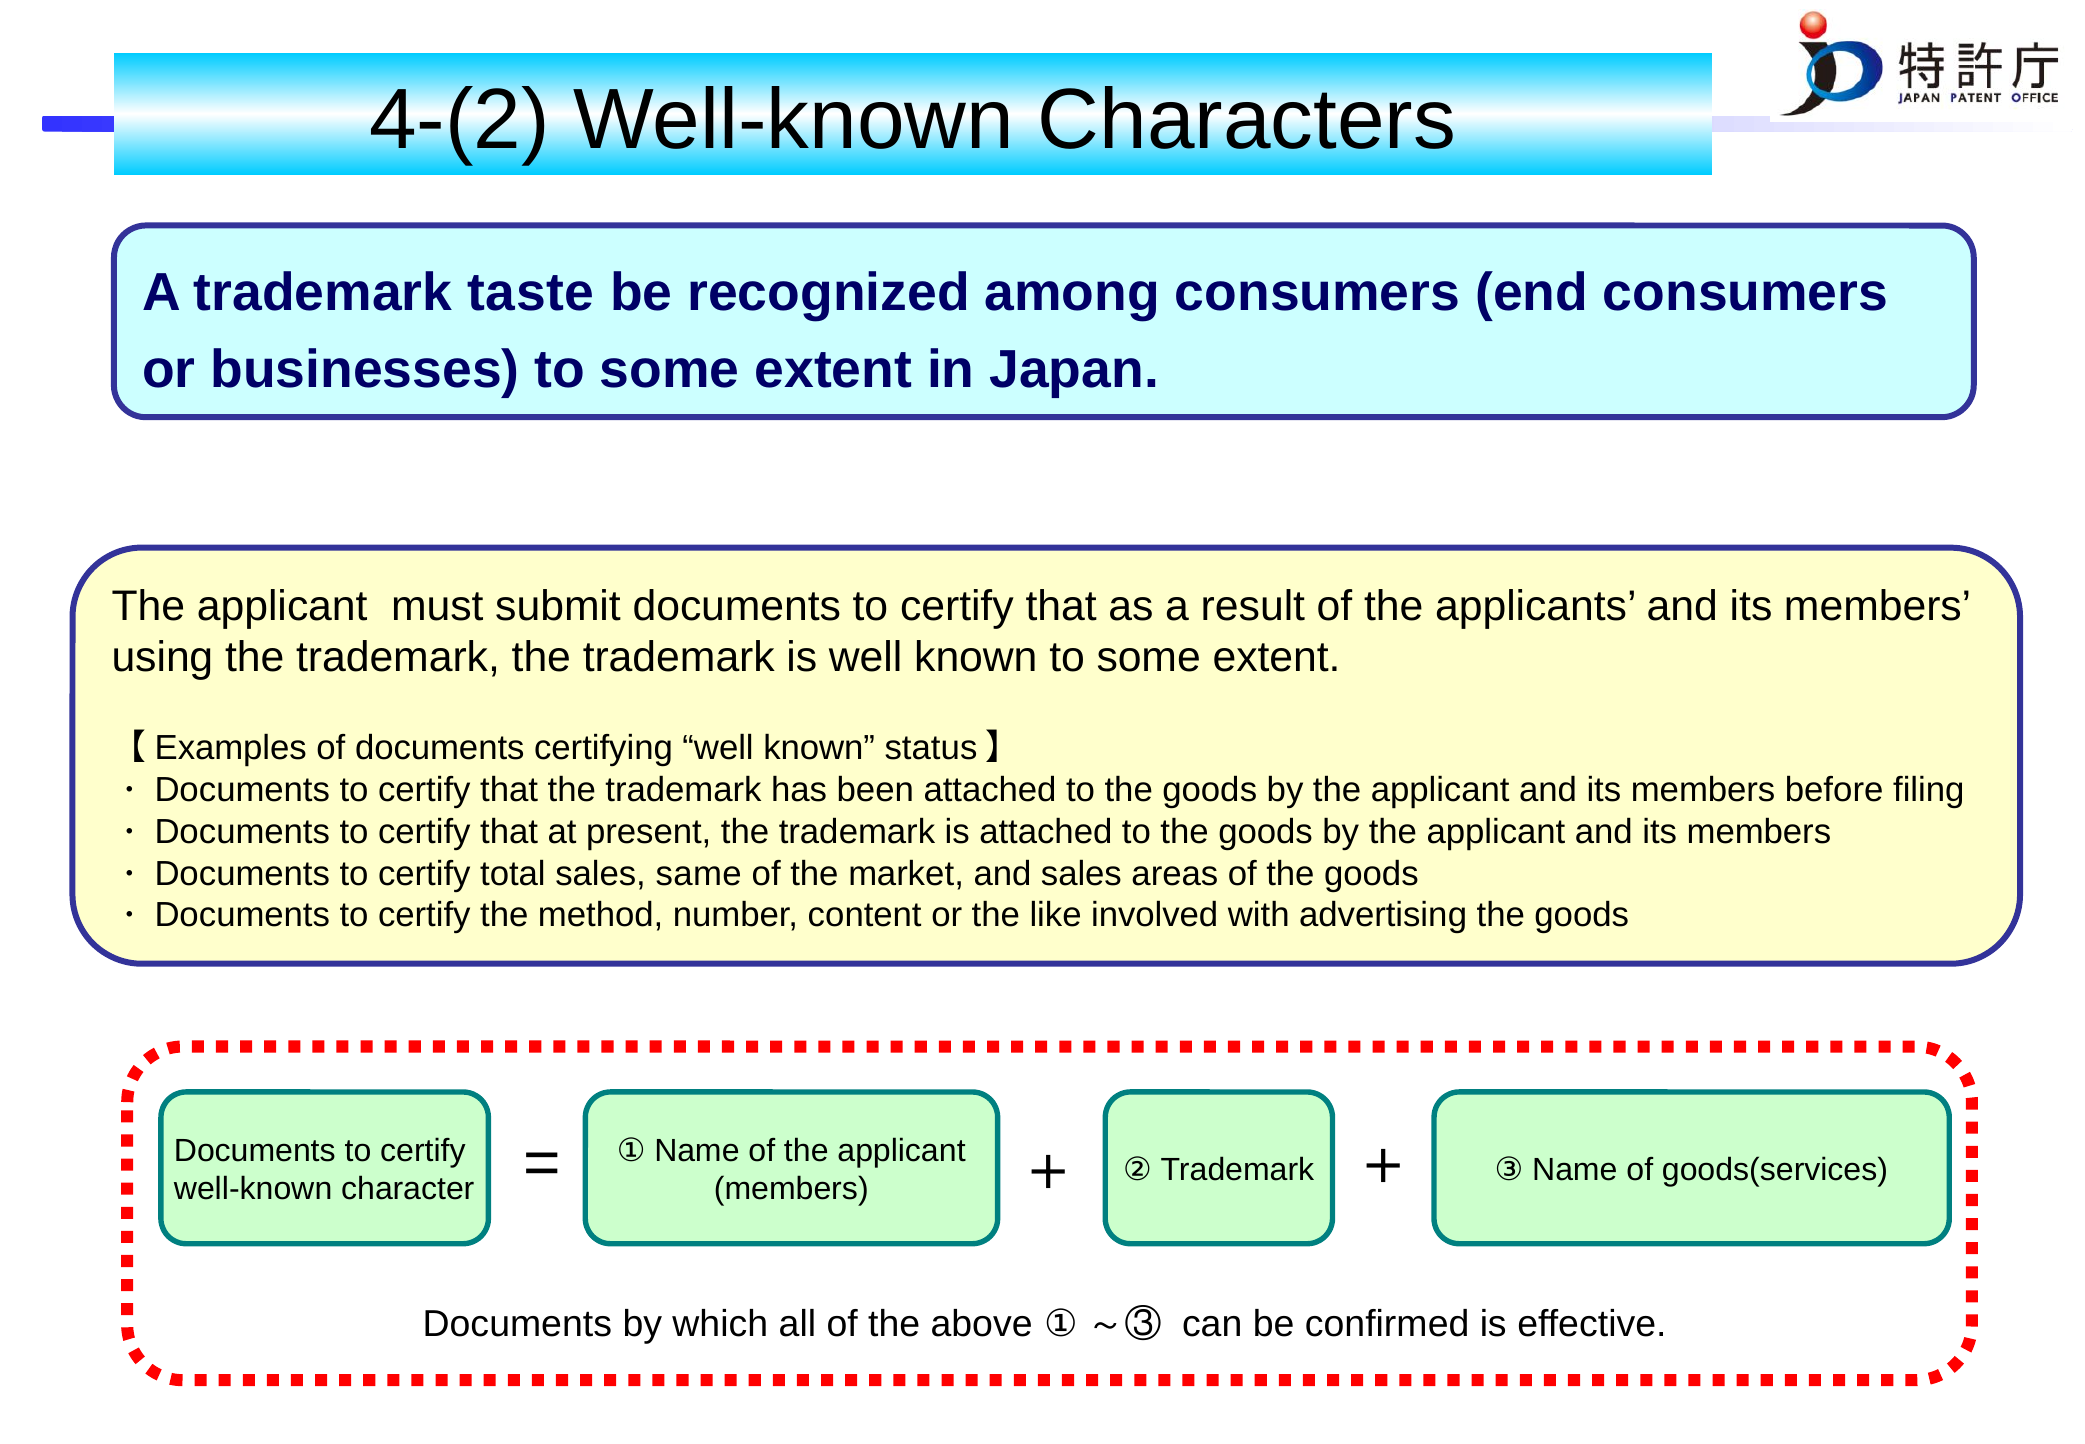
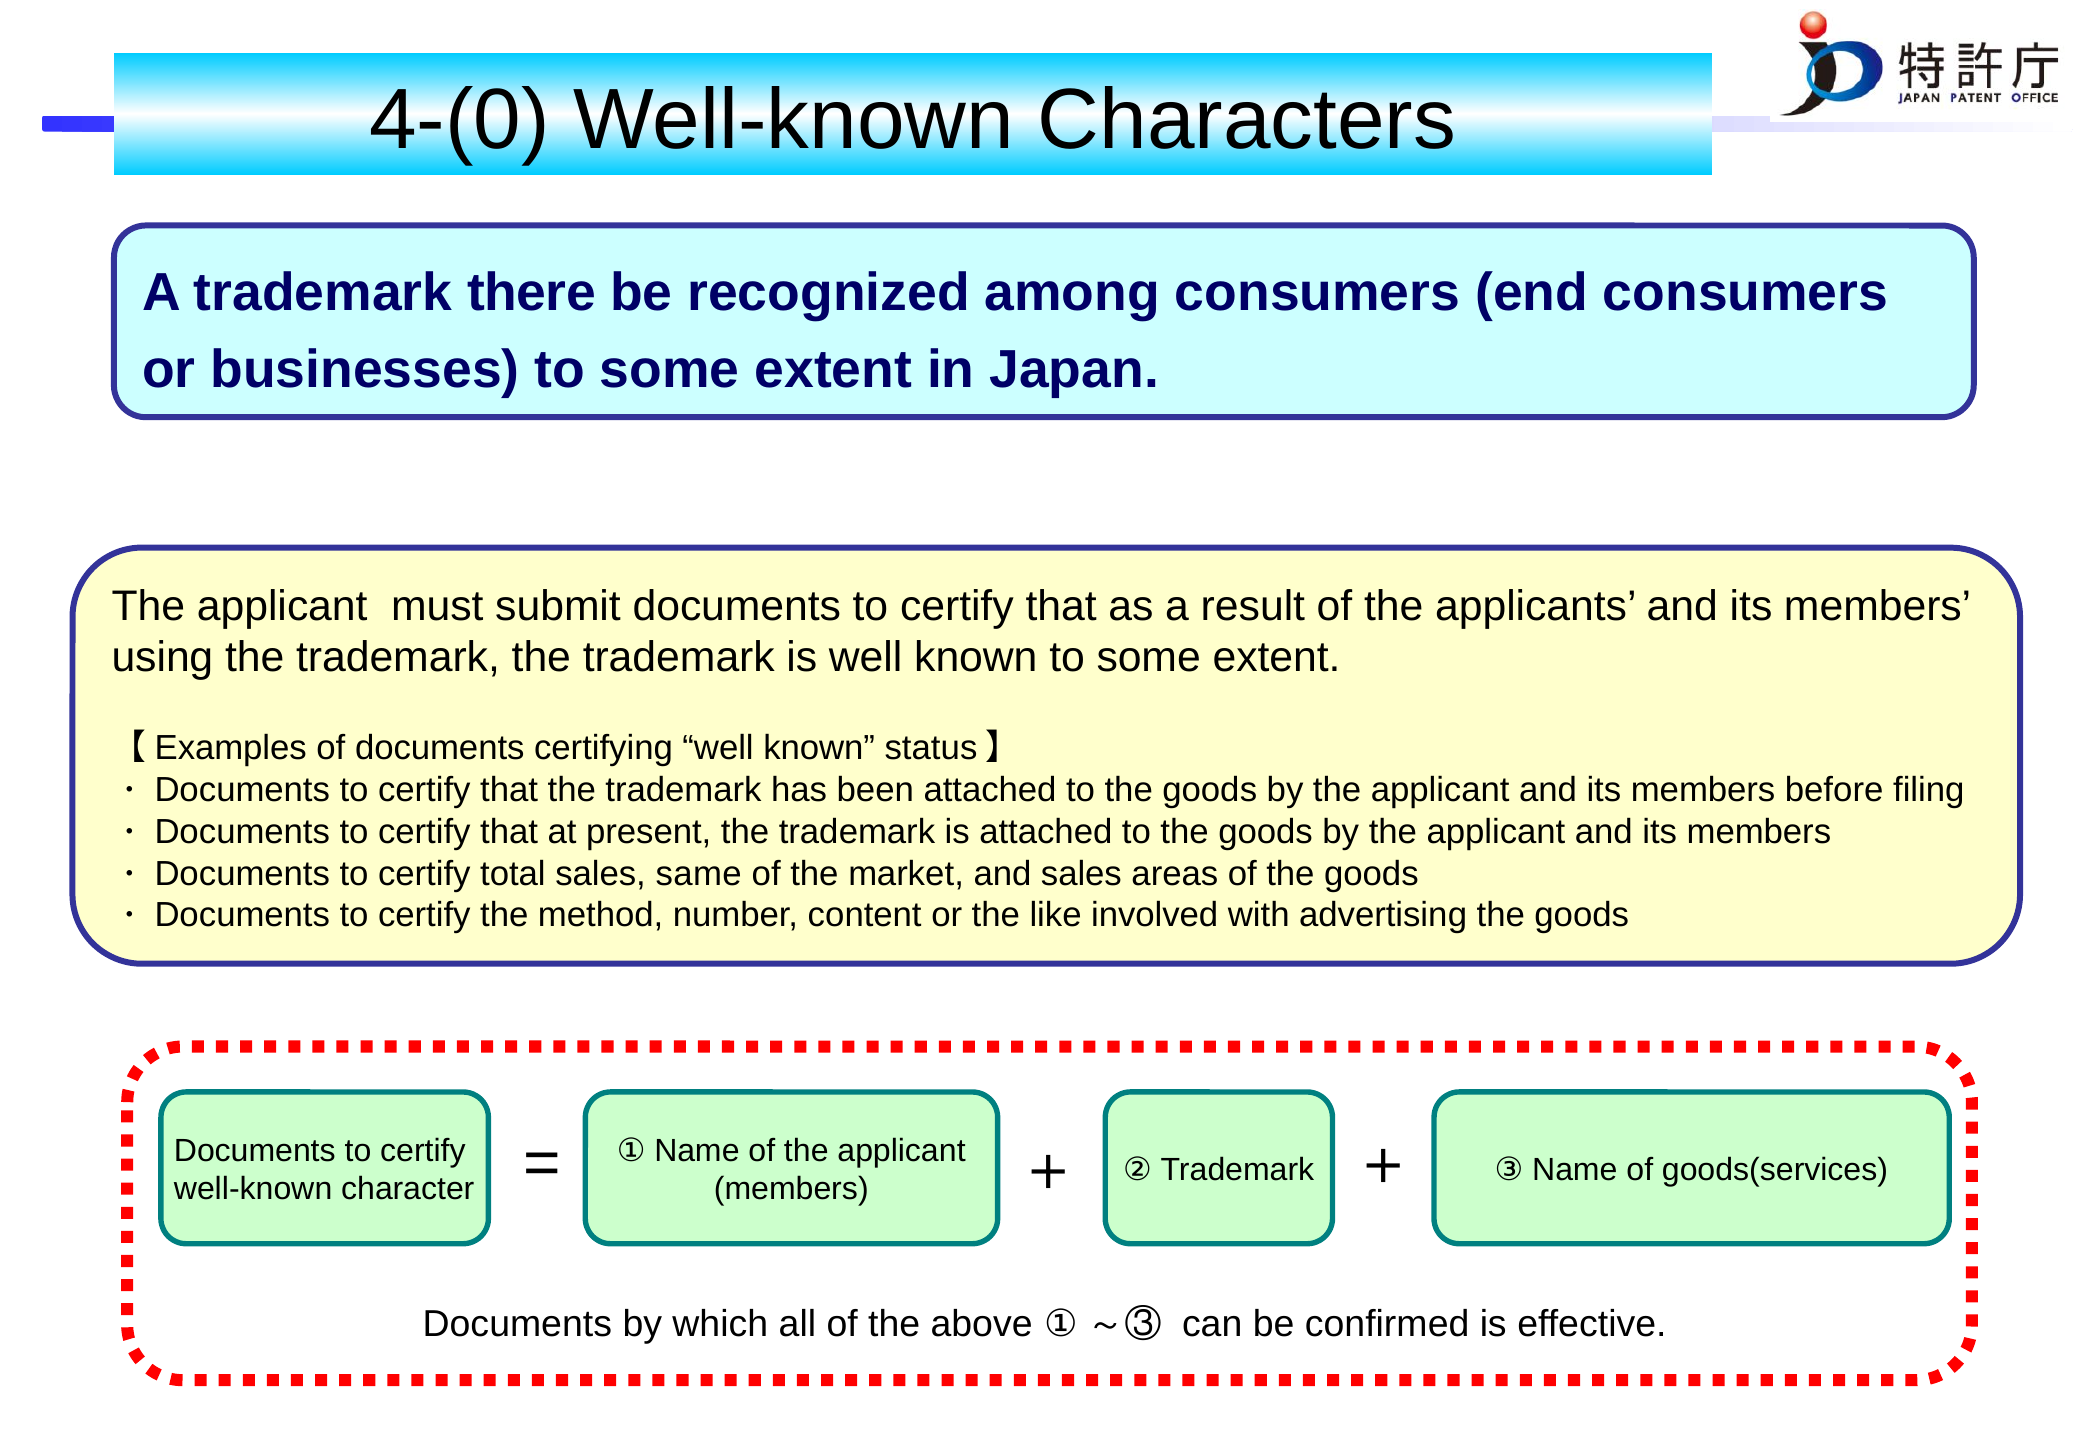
4-(2: 4-(2 -> 4-(0
taste: taste -> there
